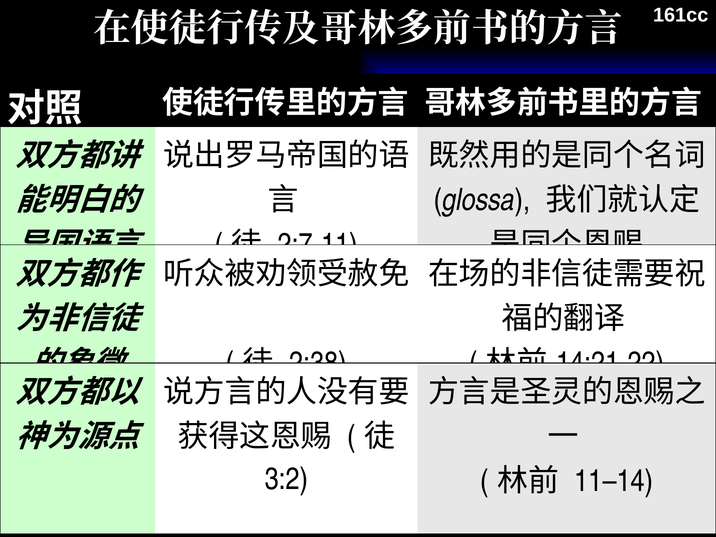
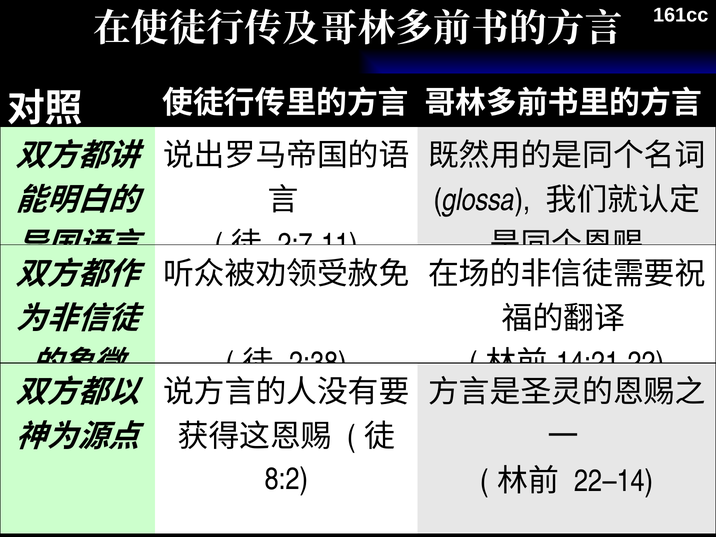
3:2: 3:2 -> 8:2
11–14: 11–14 -> 22–14
